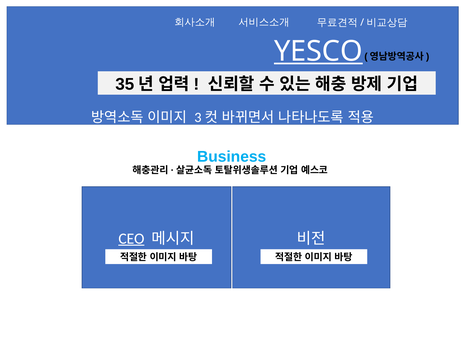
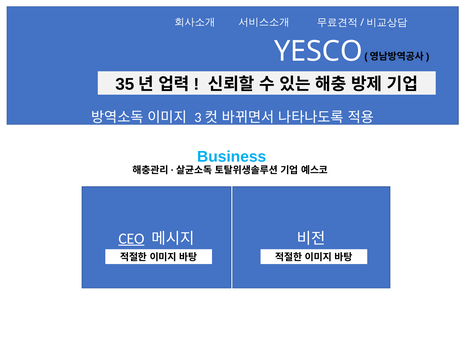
YESCO underline: present -> none
